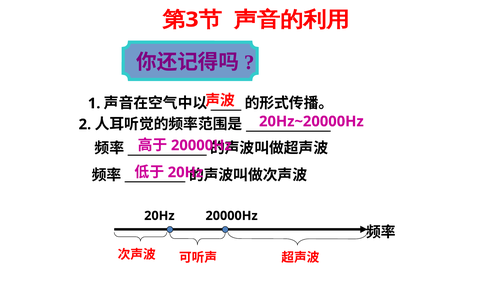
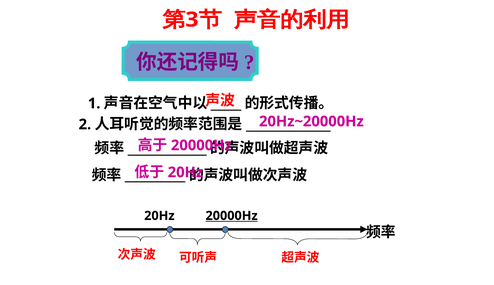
20000Hz at (232, 215) underline: none -> present
